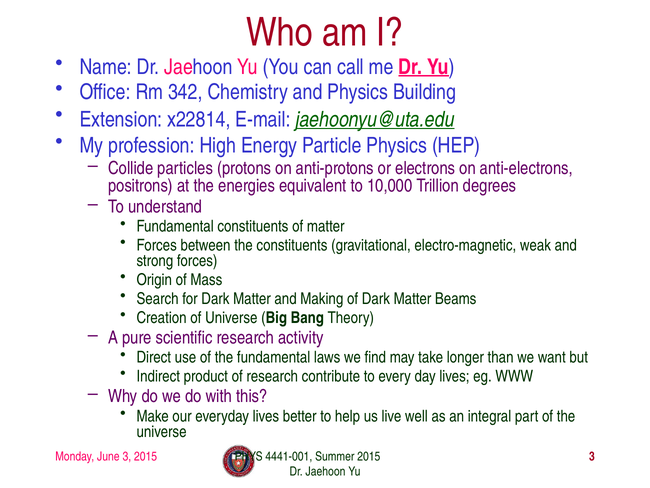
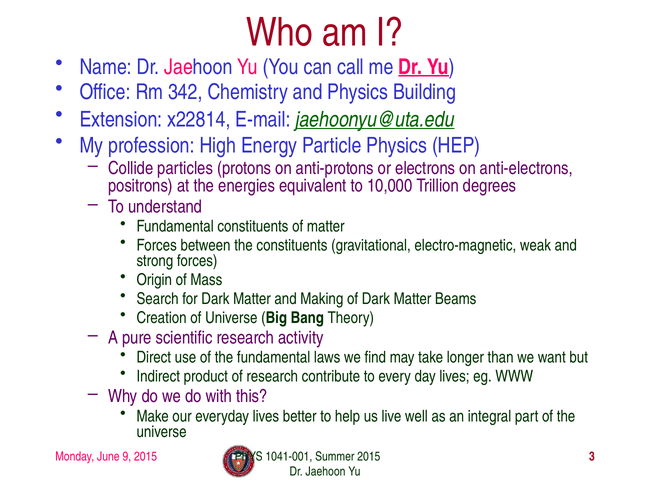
June 3: 3 -> 9
4441-001: 4441-001 -> 1041-001
